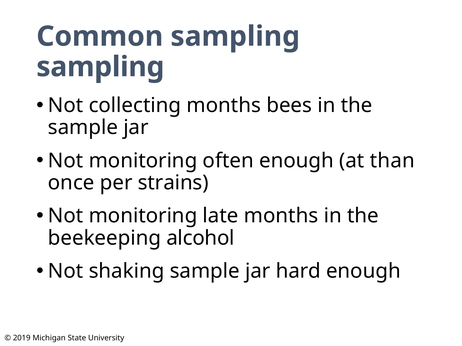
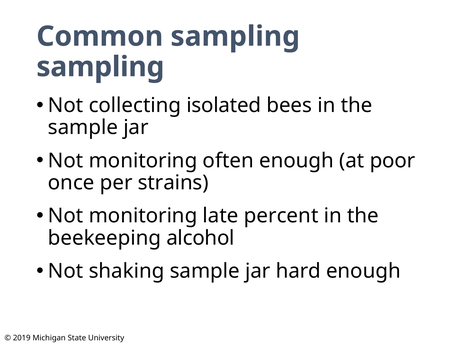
collecting months: months -> isolated
than: than -> poor
late months: months -> percent
